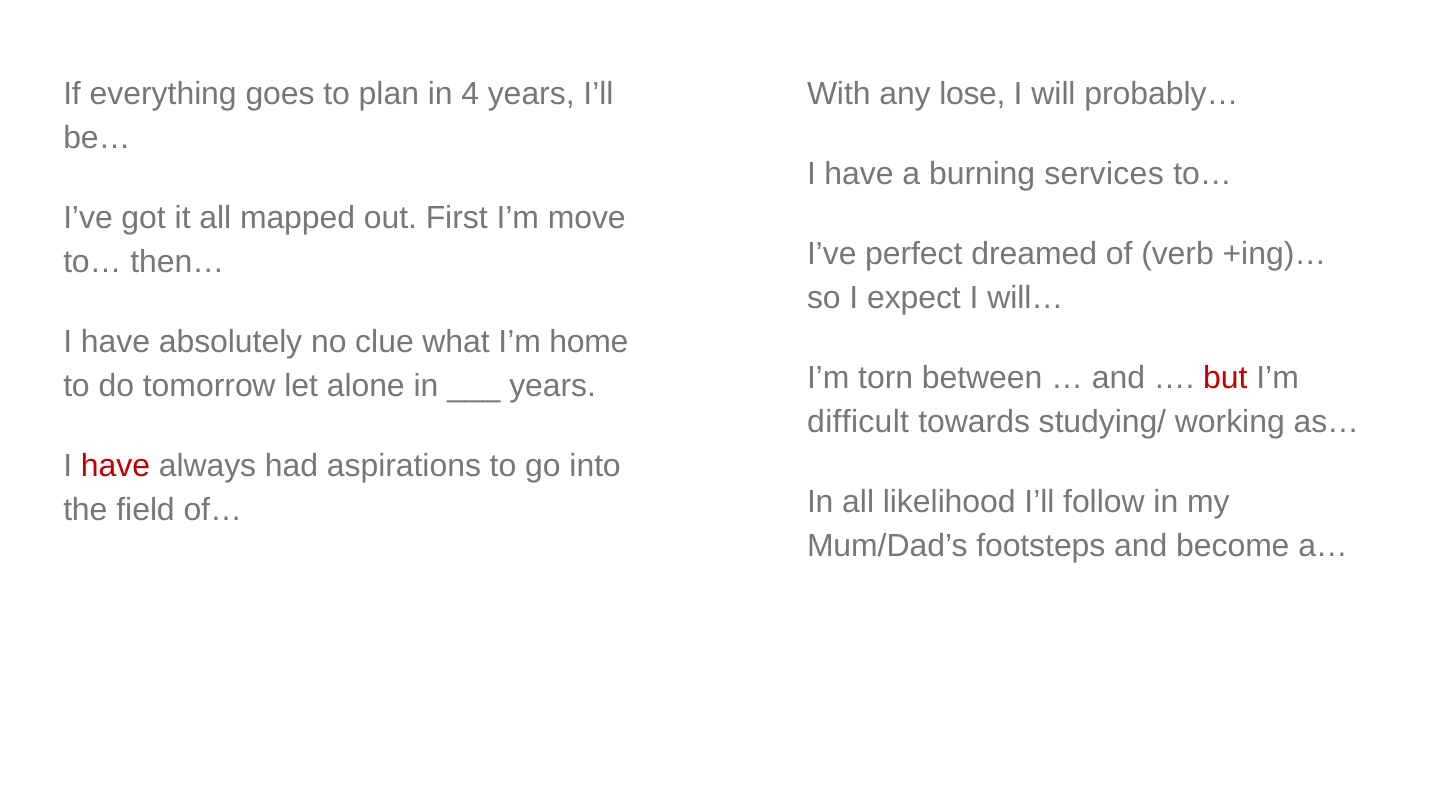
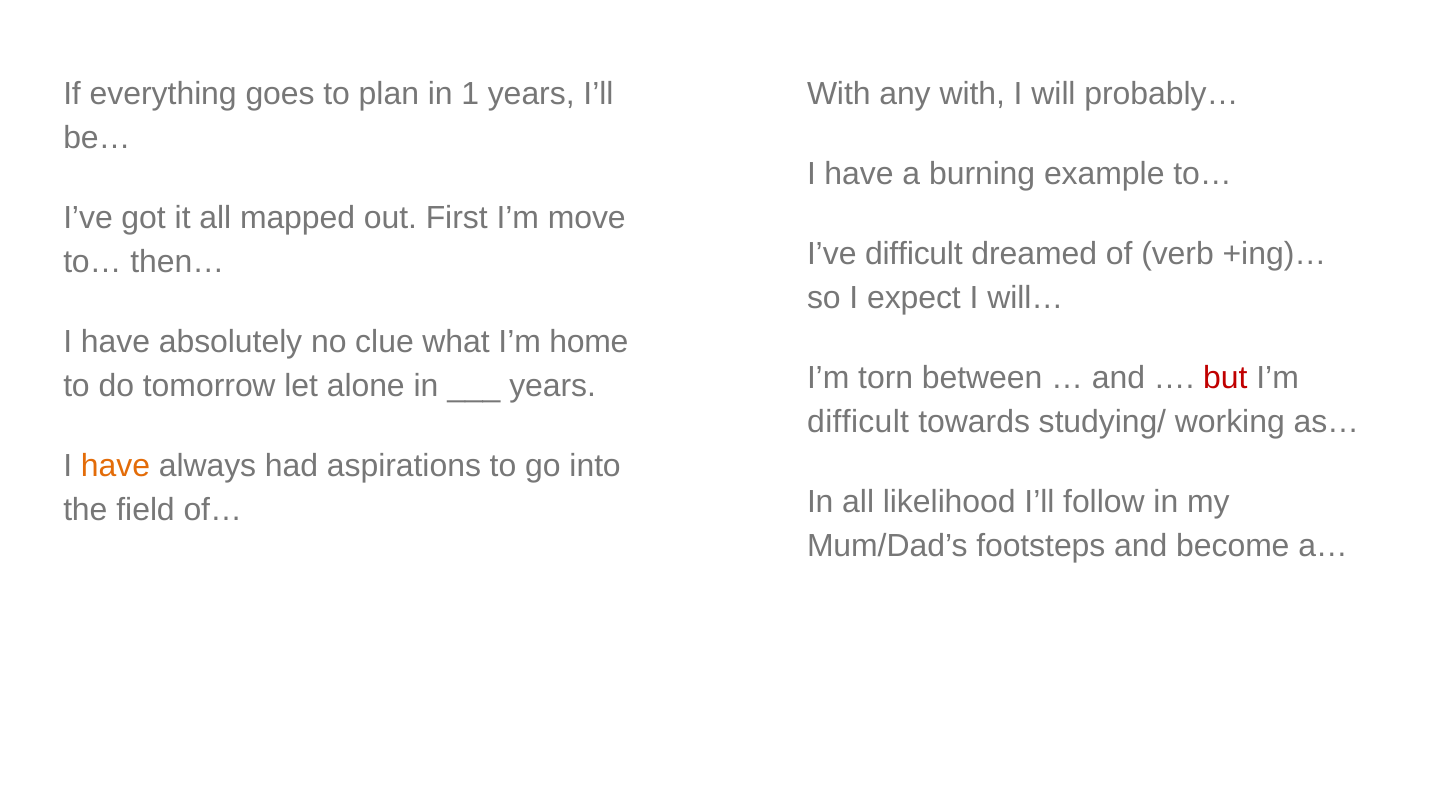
4: 4 -> 1
any lose: lose -> with
services: services -> example
I’ve perfect: perfect -> difﬁcult
have at (115, 466) colour: red -> orange
